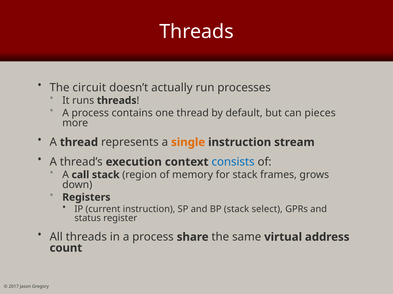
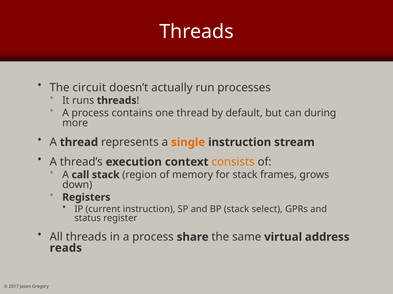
pieces: pieces -> during
consists colour: blue -> orange
count: count -> reads
